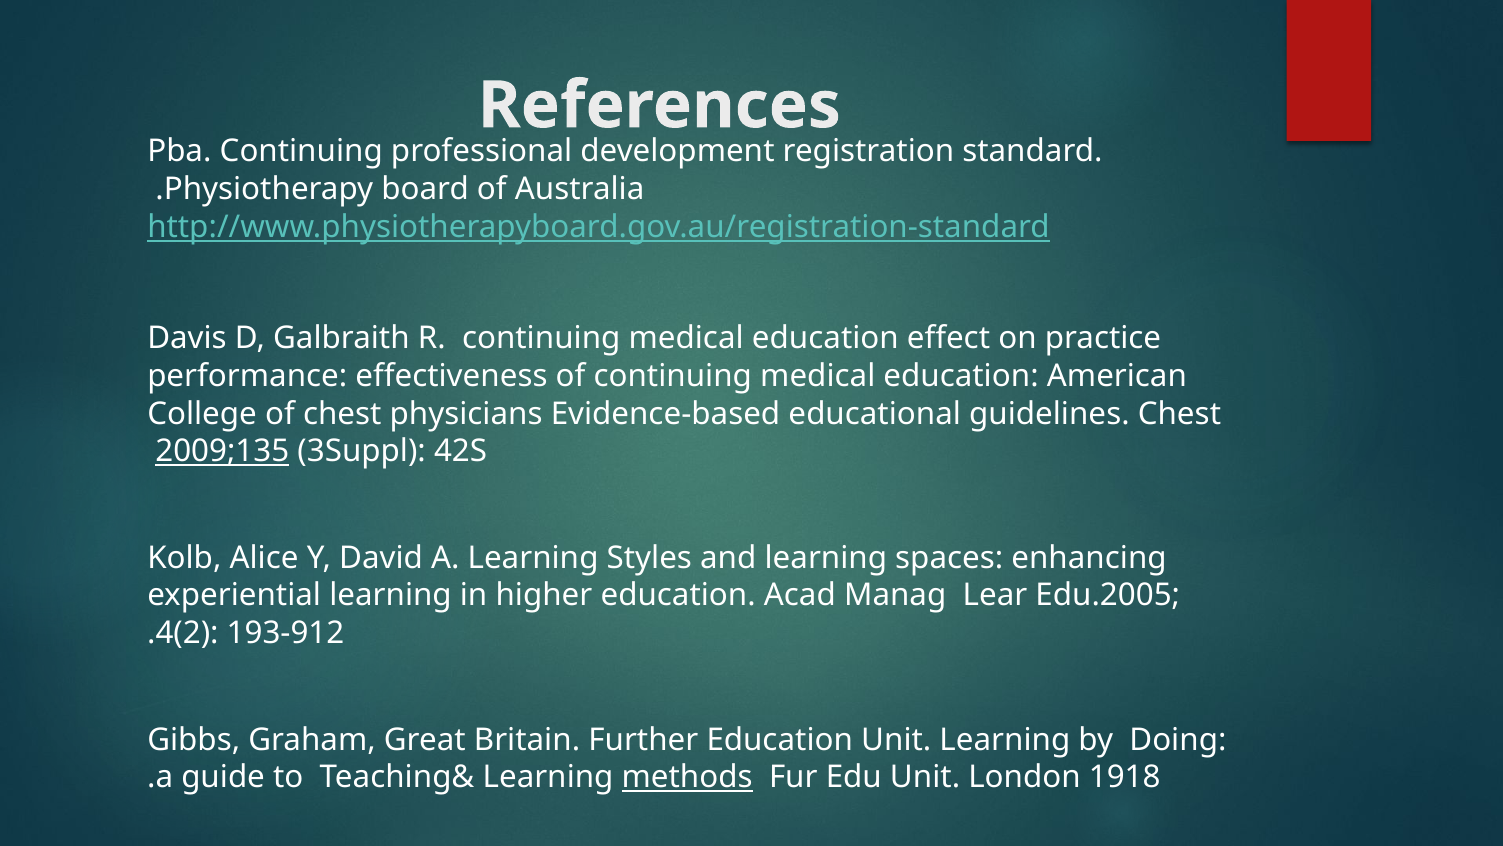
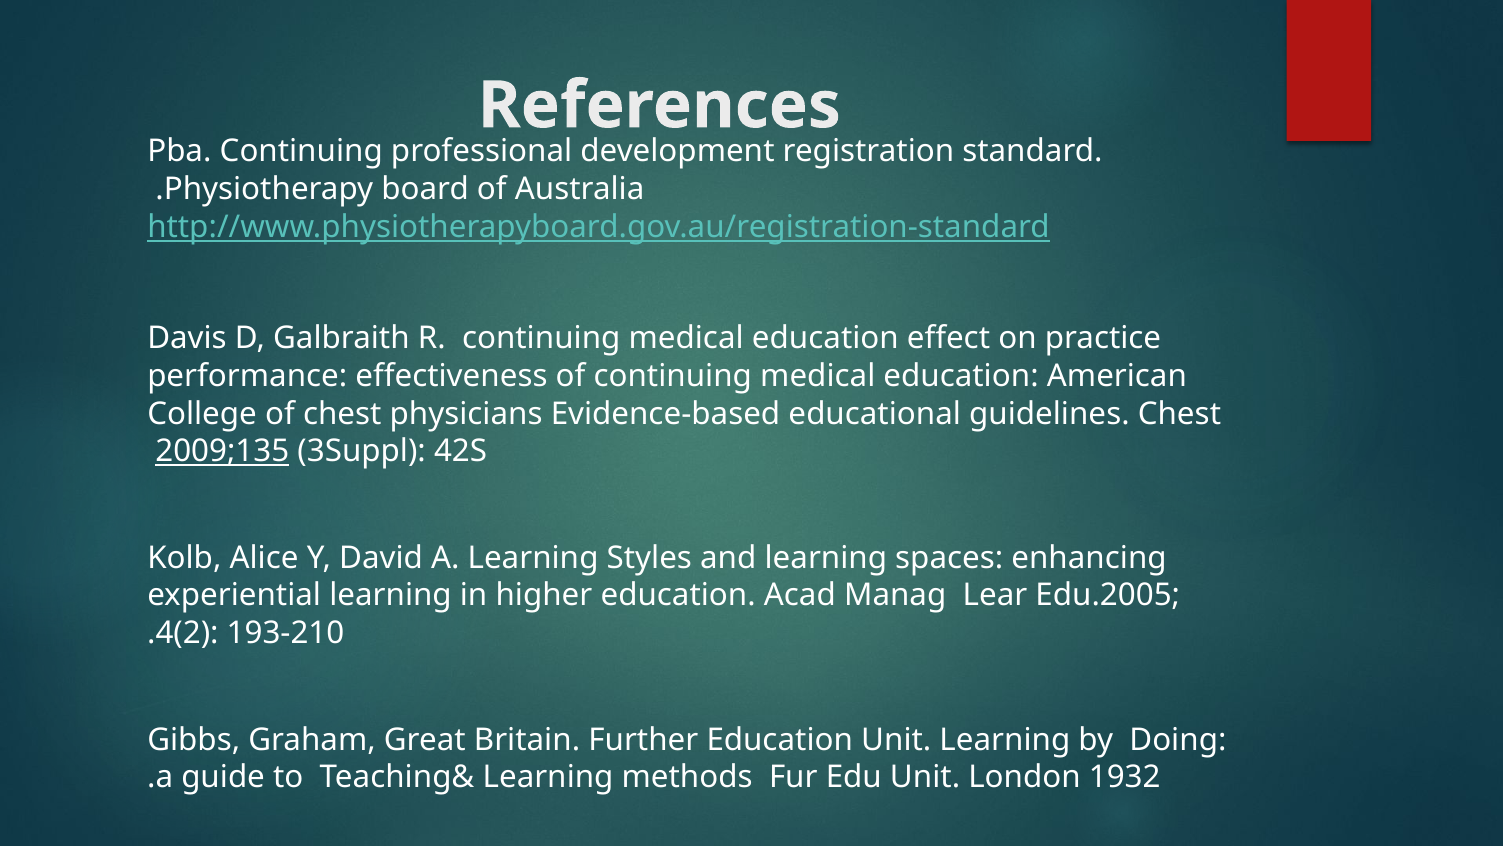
193-912: 193-912 -> 193-210
methods underline: present -> none
1918: 1918 -> 1932
